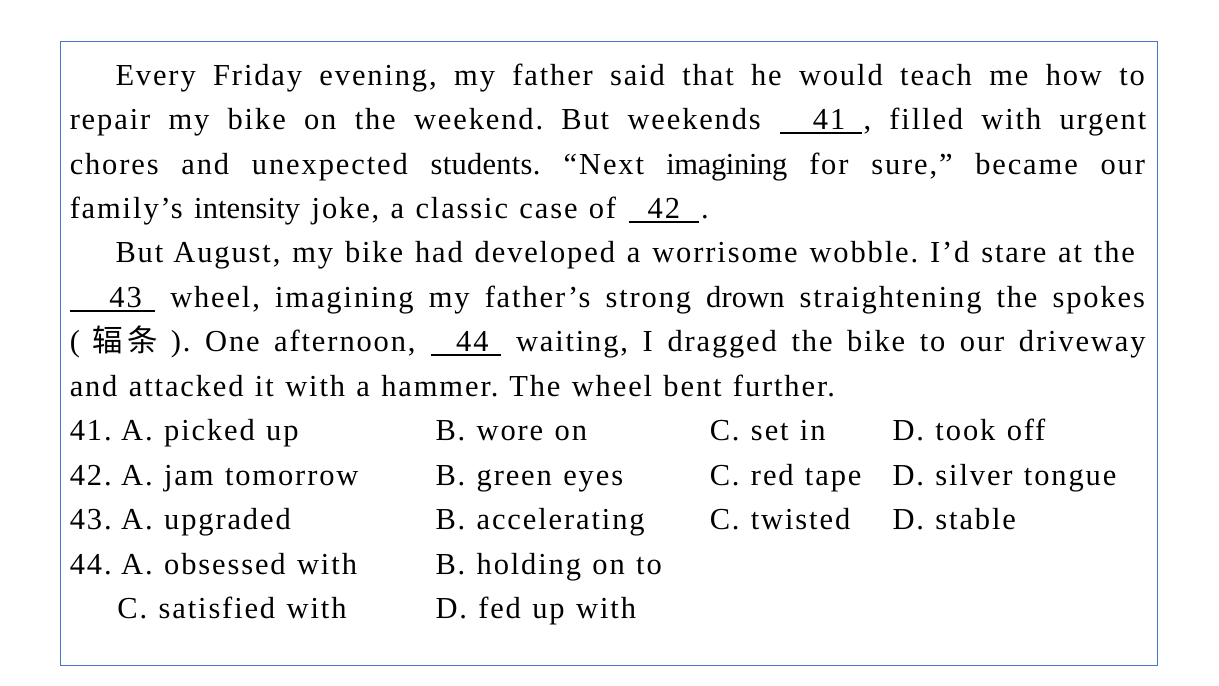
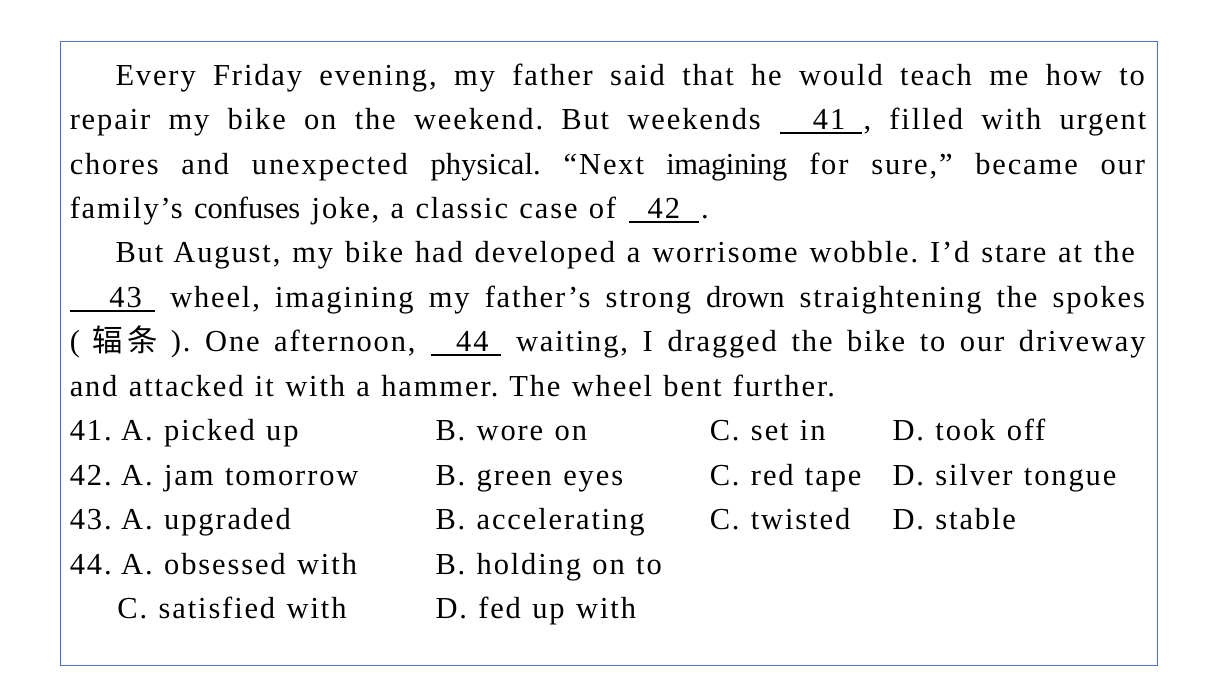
students: students -> physical
intensity: intensity -> confuses
